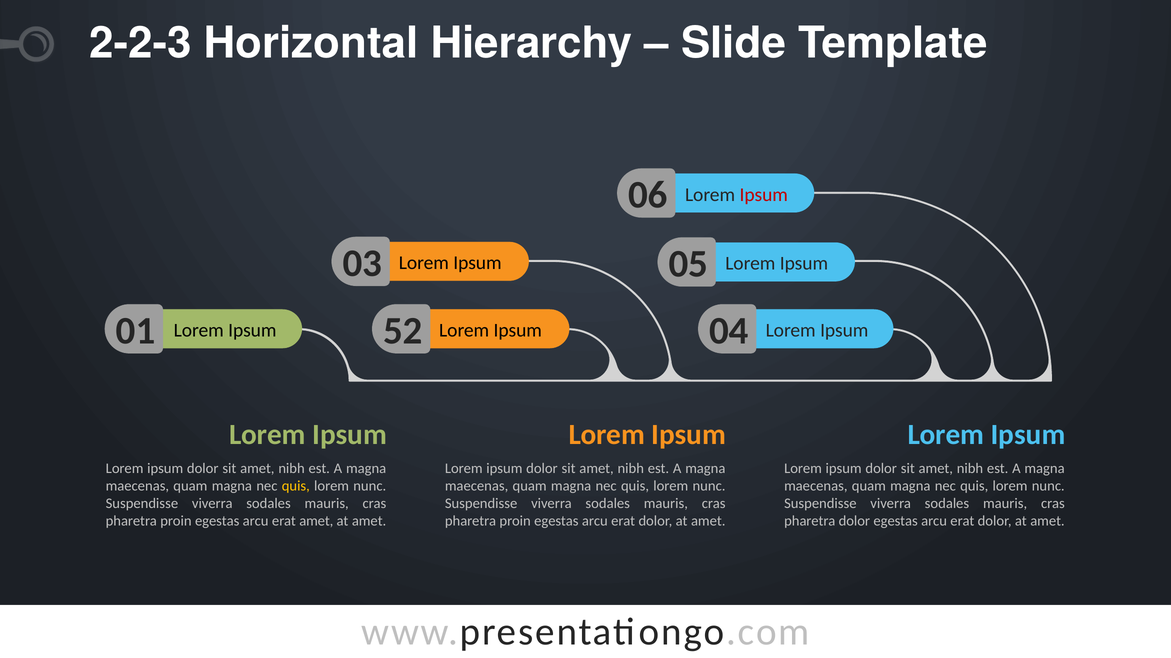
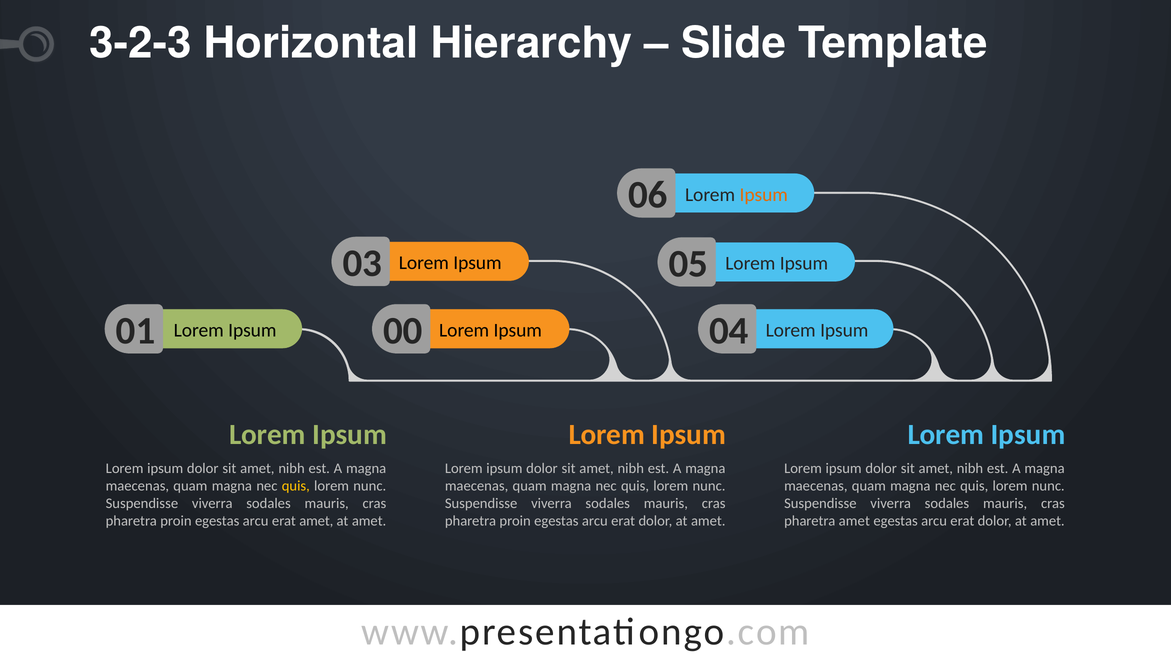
2-2-3: 2-2-3 -> 3-2-3
Ipsum at (764, 195) colour: red -> orange
52: 52 -> 00
pharetra dolor: dolor -> amet
